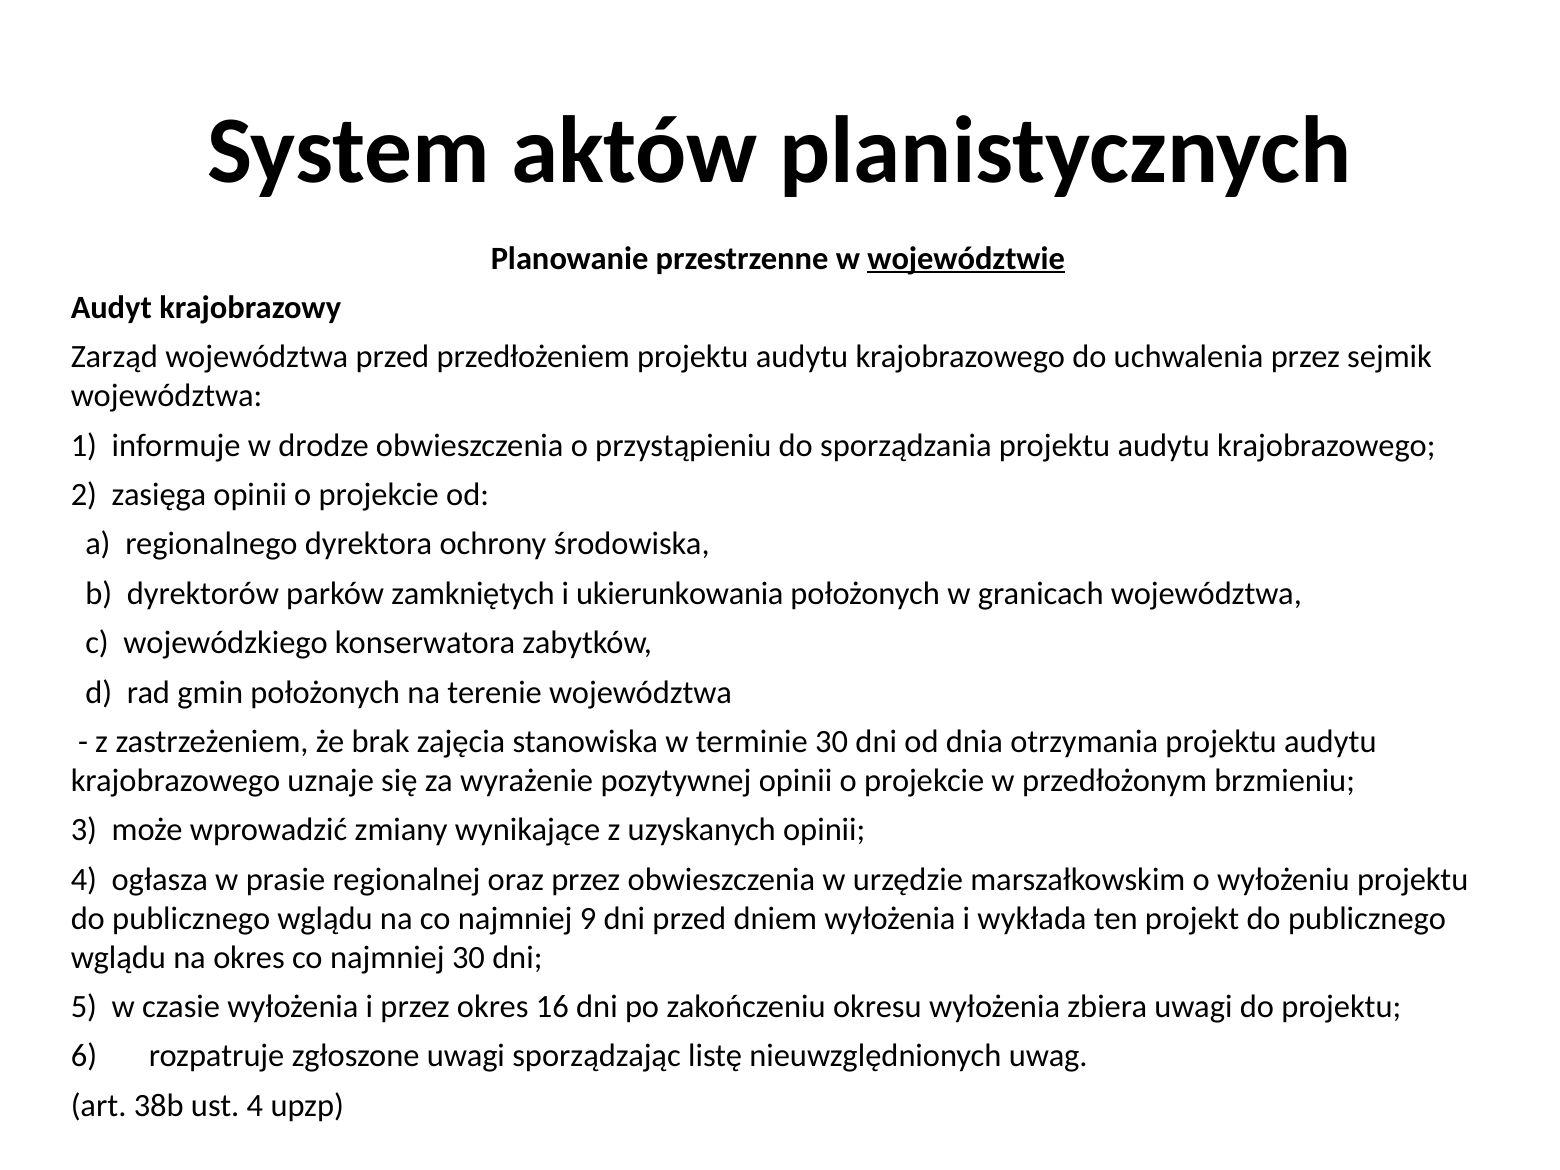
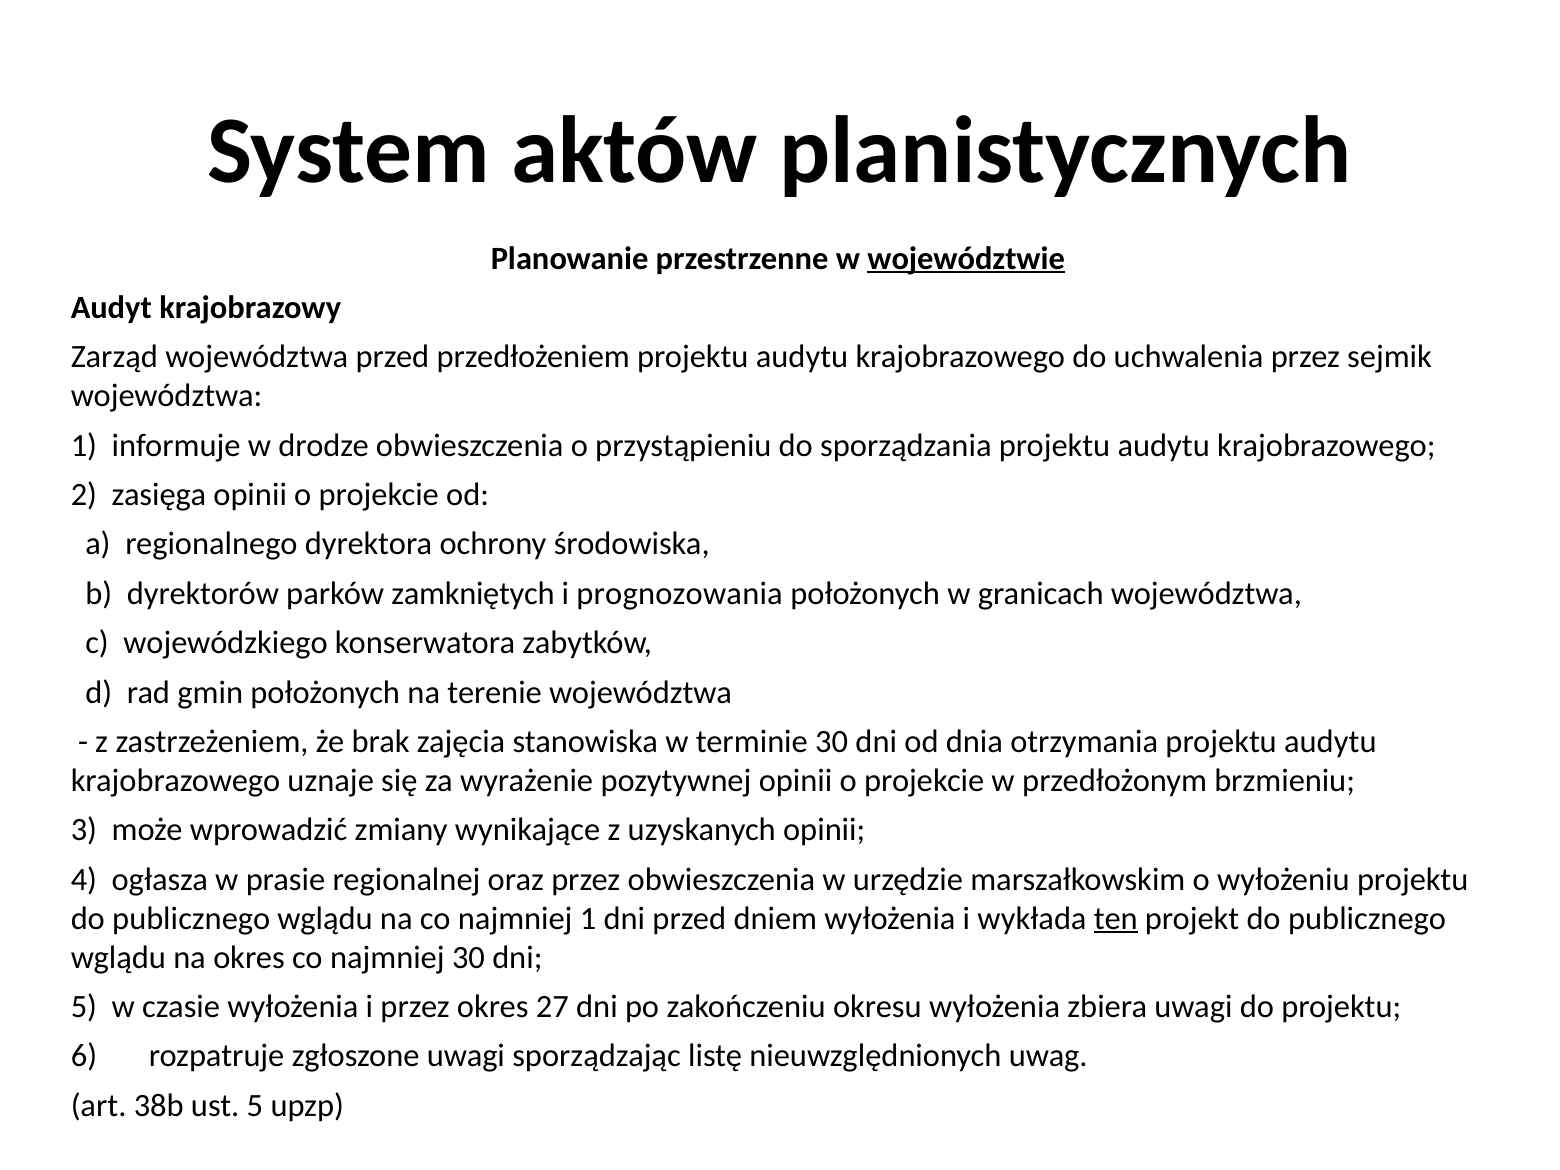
ukierunkowania: ukierunkowania -> prognozowania
najmniej 9: 9 -> 1
ten underline: none -> present
16: 16 -> 27
ust 4: 4 -> 5
